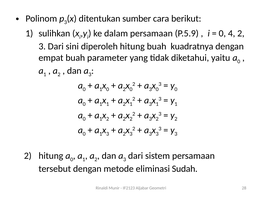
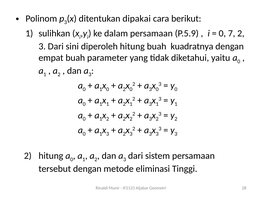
sumber: sumber -> dipakai
4: 4 -> 7
Sudah: Sudah -> Tinggi
